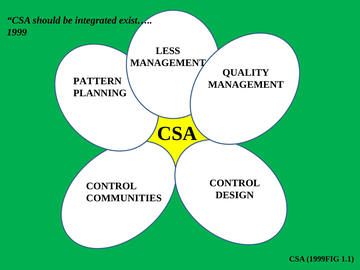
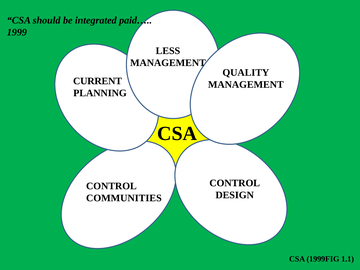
exist…: exist… -> paid…
PATTERN: PATTERN -> CURRENT
